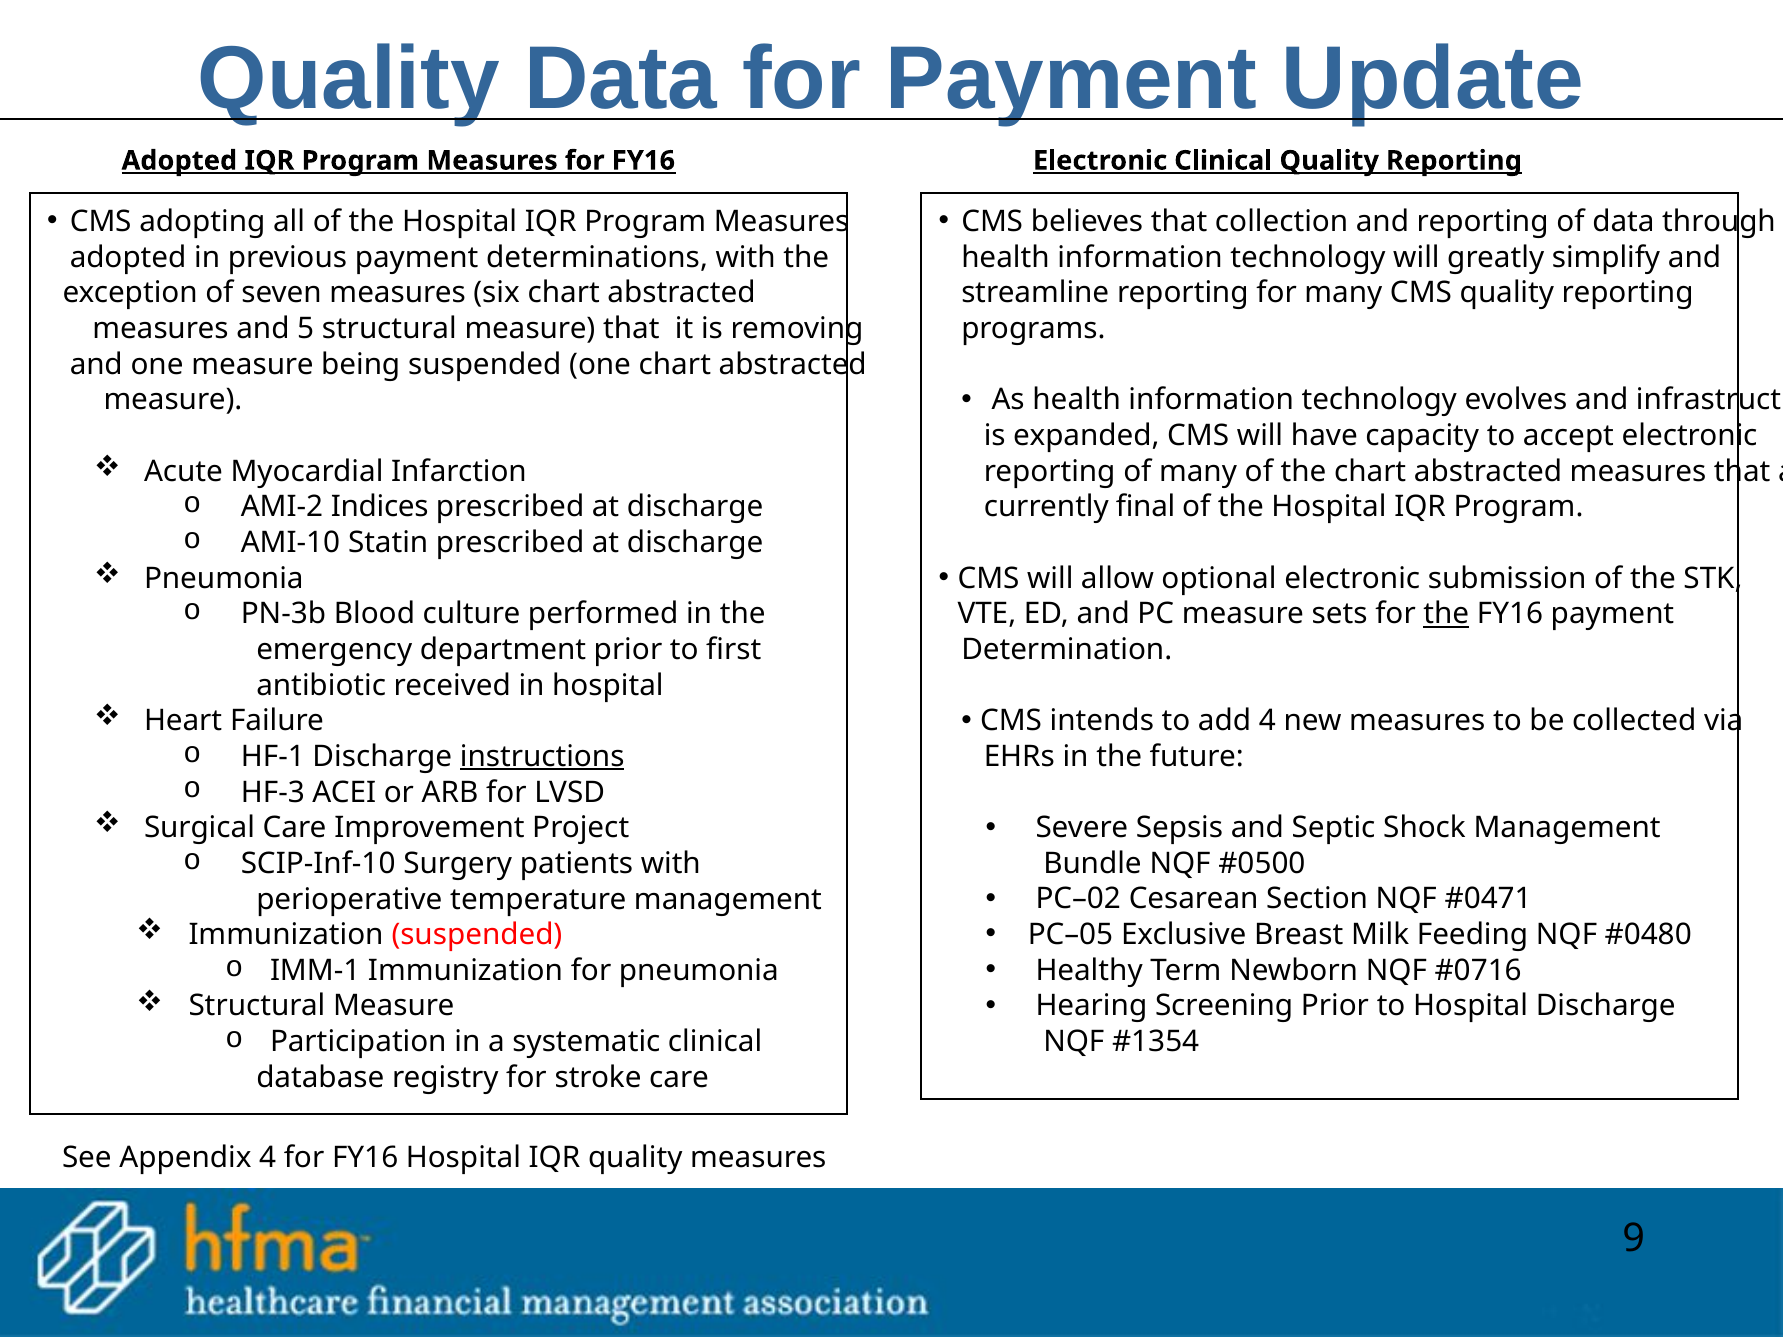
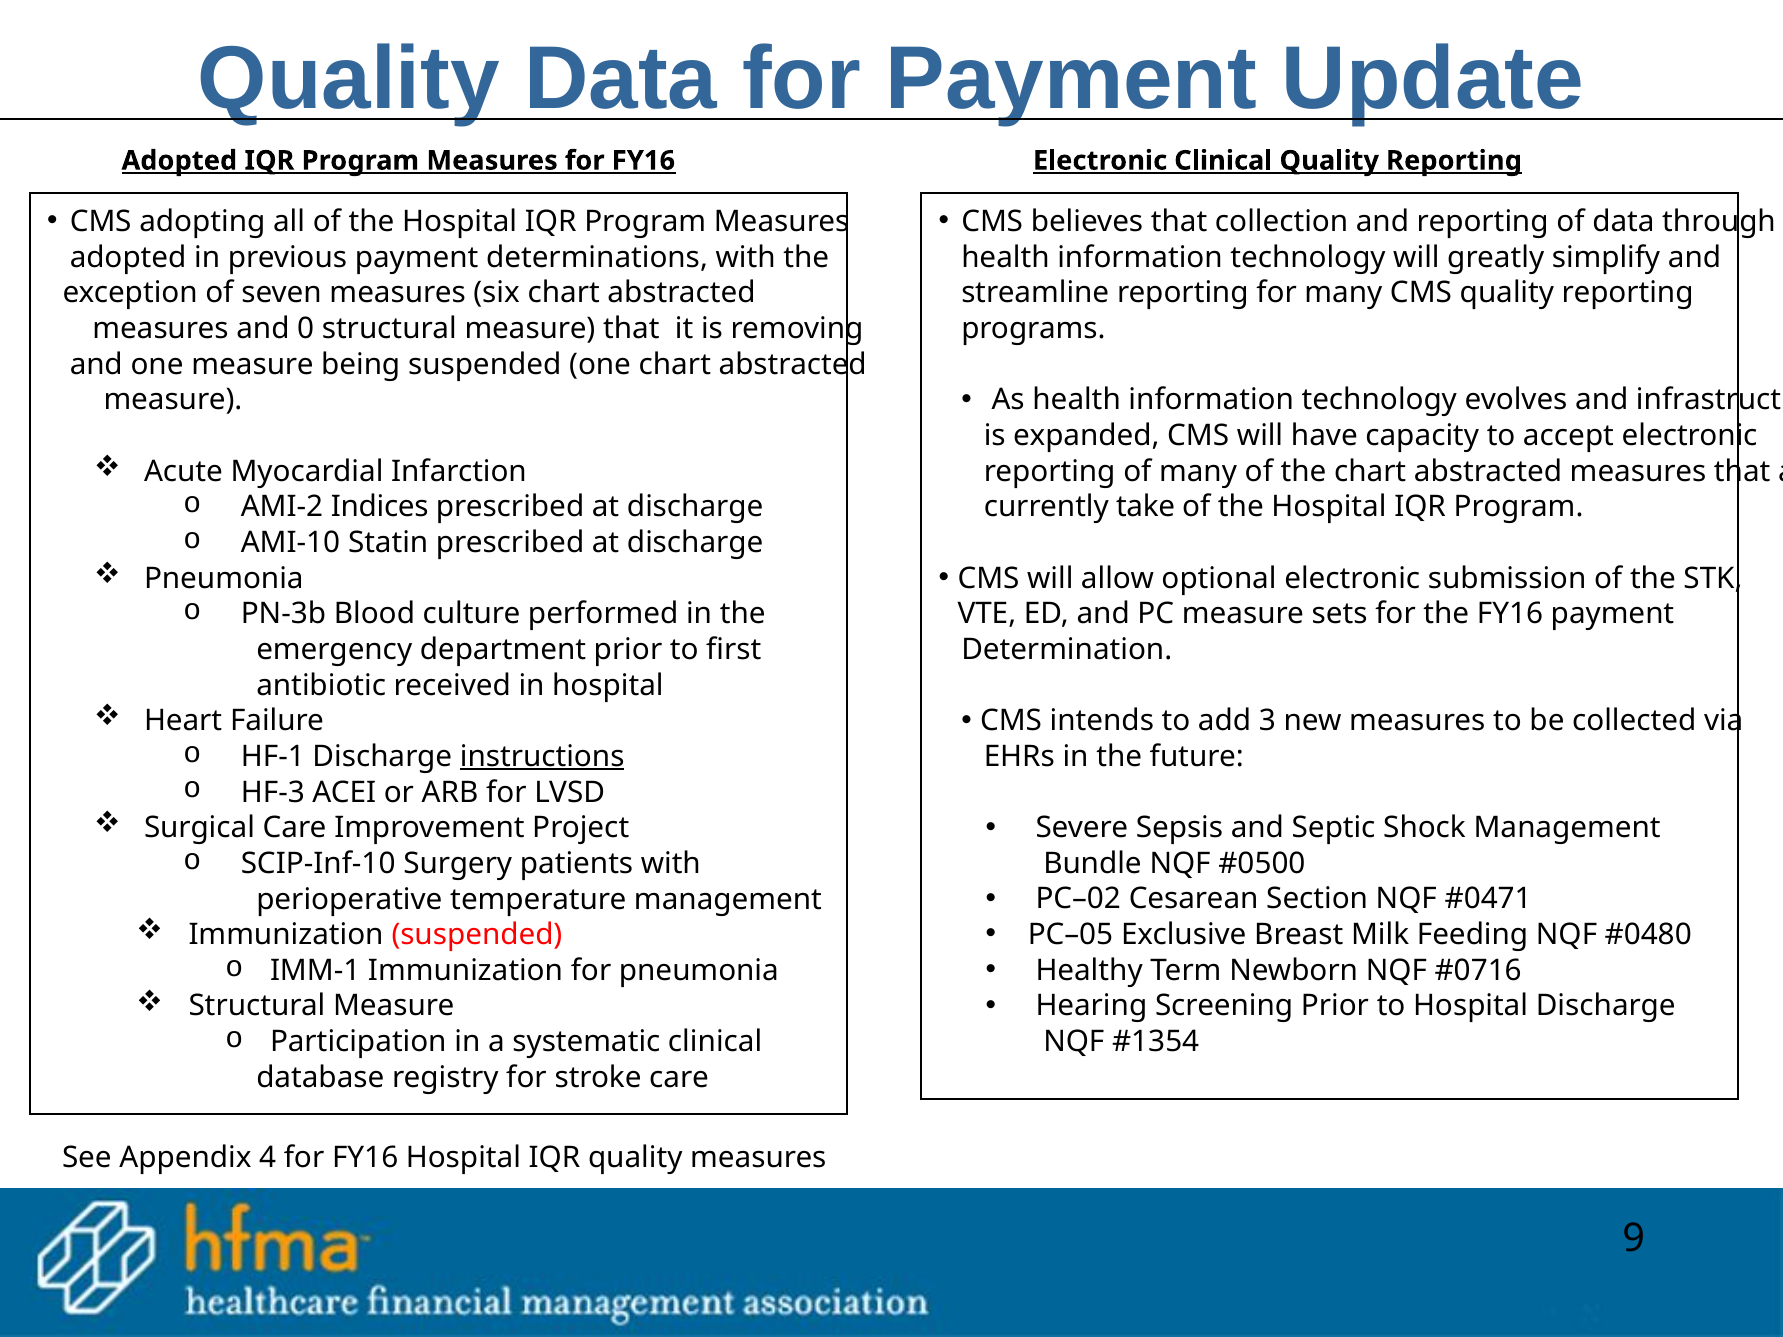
5: 5 -> 0
final: final -> take
the at (1446, 614) underline: present -> none
add 4: 4 -> 3
